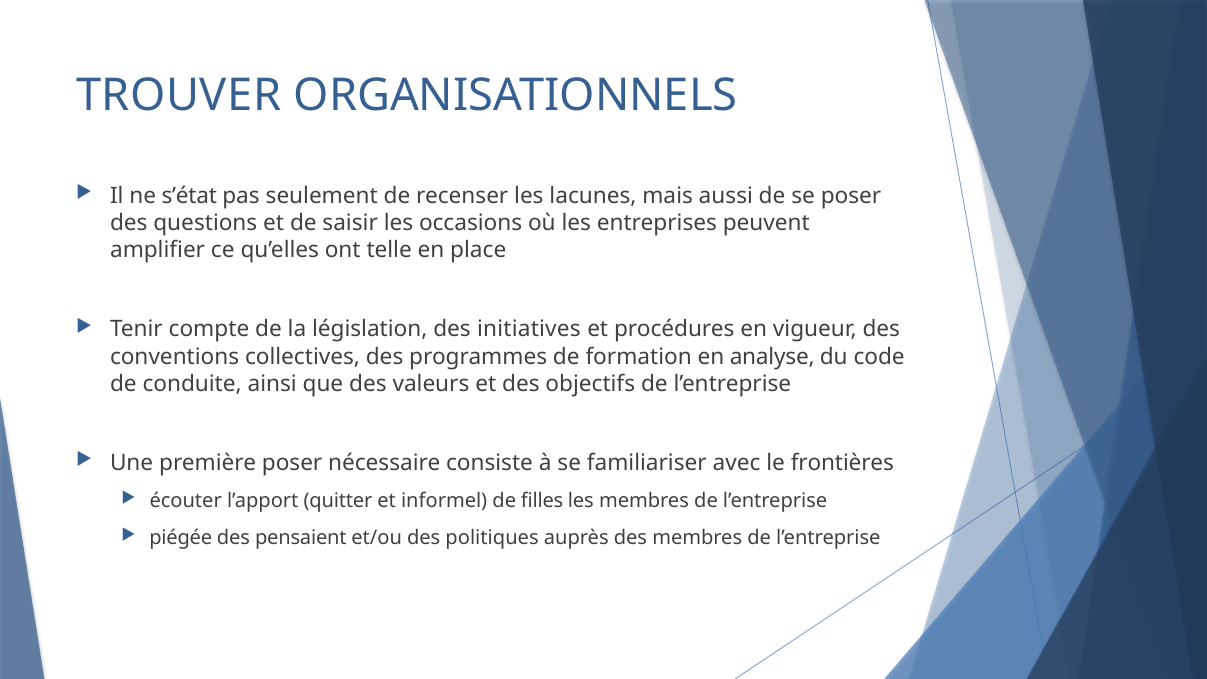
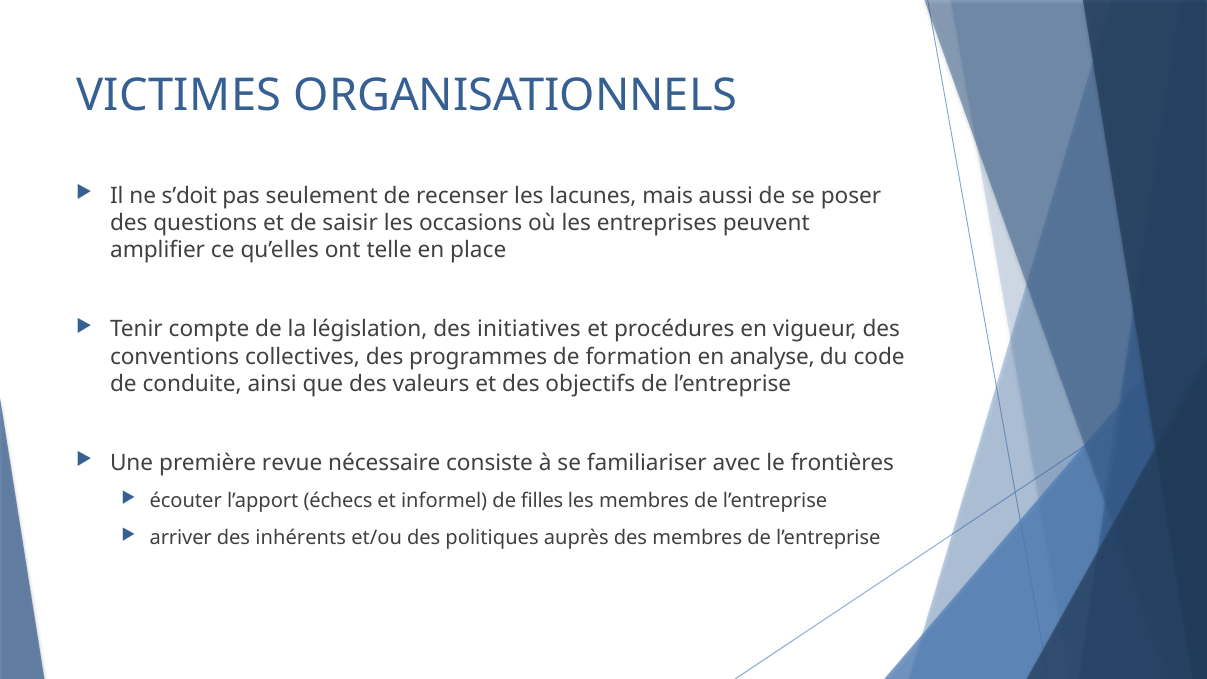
TROUVER: TROUVER -> VICTIMES
s’état: s’état -> s’doit
première poser: poser -> revue
quitter: quitter -> échecs
piégée: piégée -> arriver
pensaient: pensaient -> inhérents
